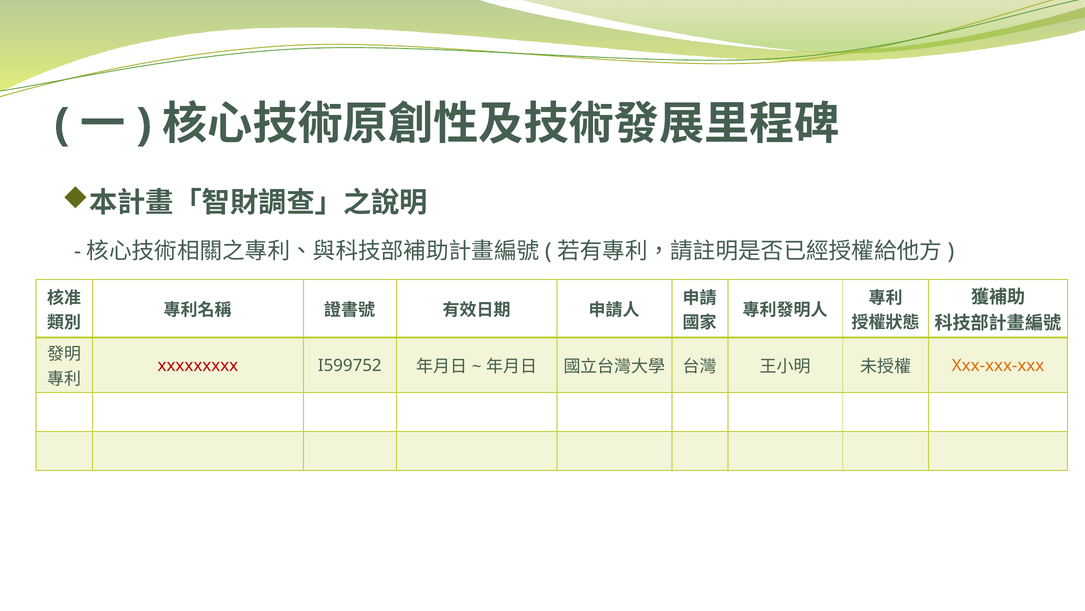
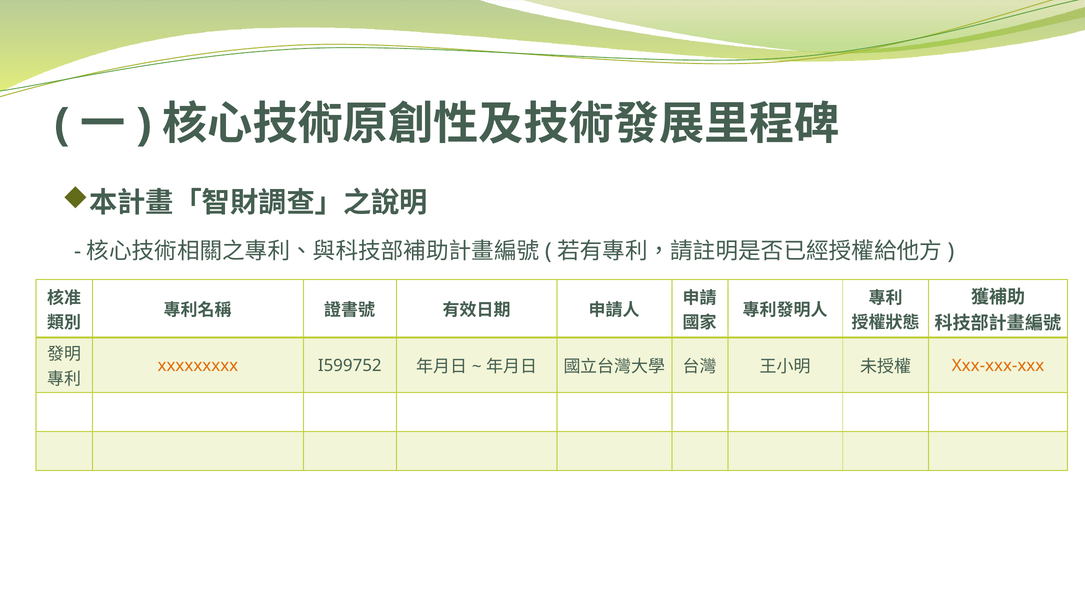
xxxxxxxxx colour: red -> orange
